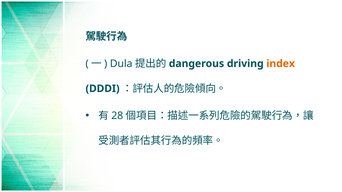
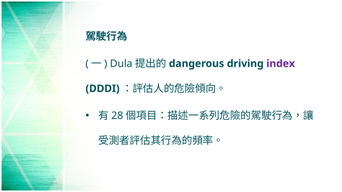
index colour: orange -> purple
